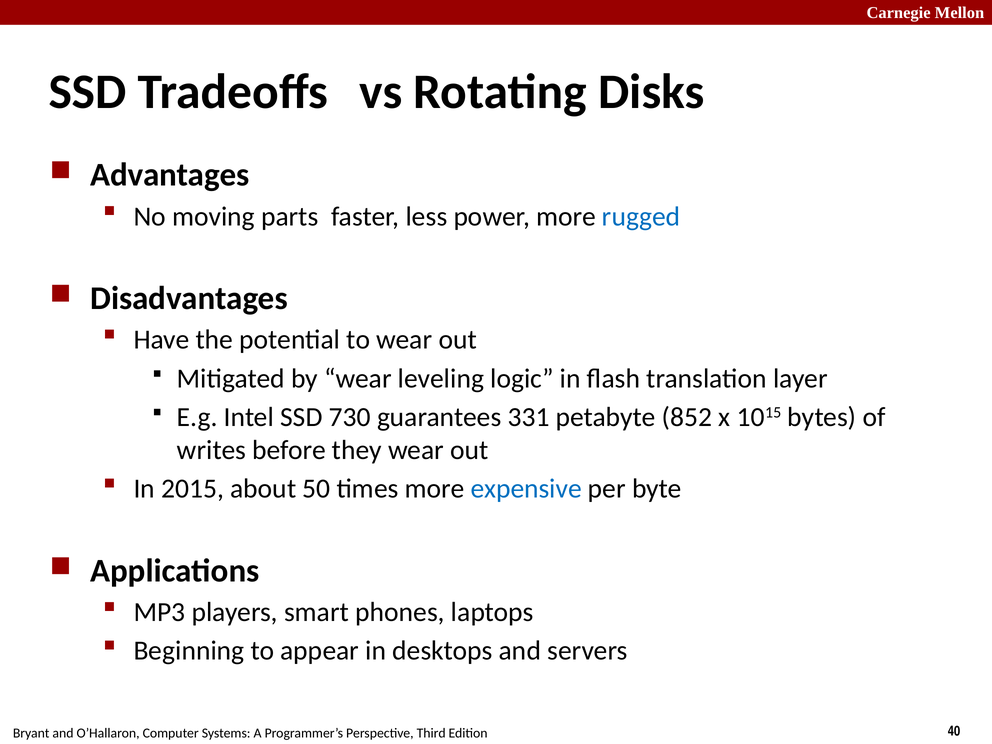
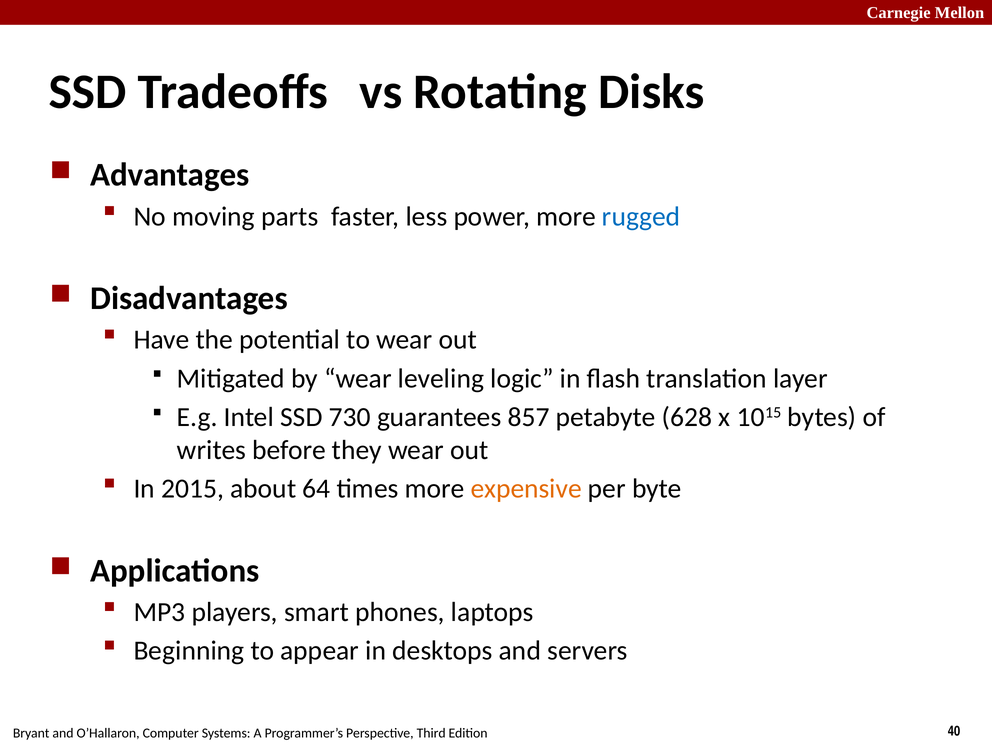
331: 331 -> 857
852: 852 -> 628
50: 50 -> 64
expensive colour: blue -> orange
